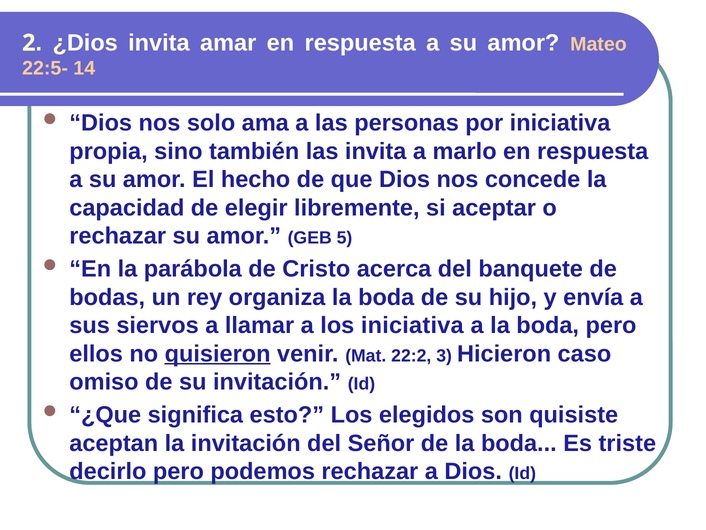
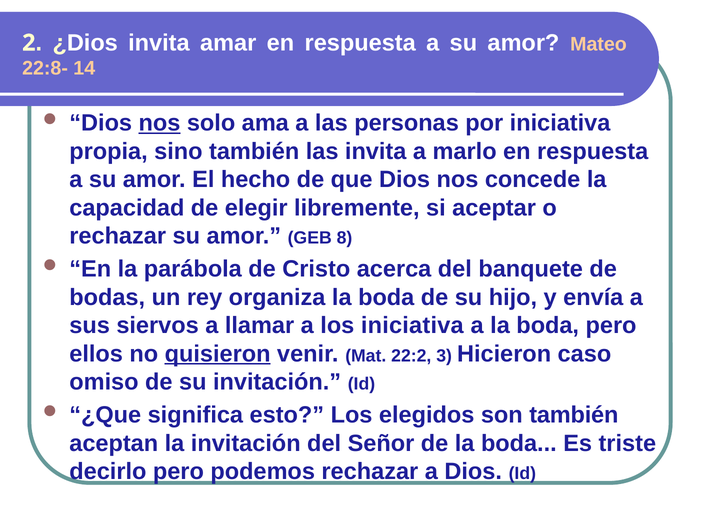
22:5-: 22:5- -> 22:8-
nos at (159, 123) underline: none -> present
5: 5 -> 8
son quisiste: quisiste -> también
